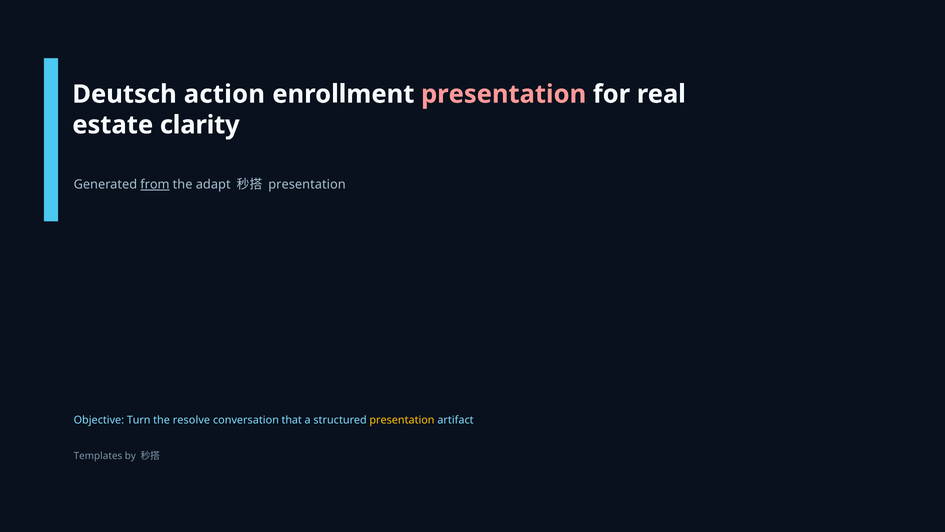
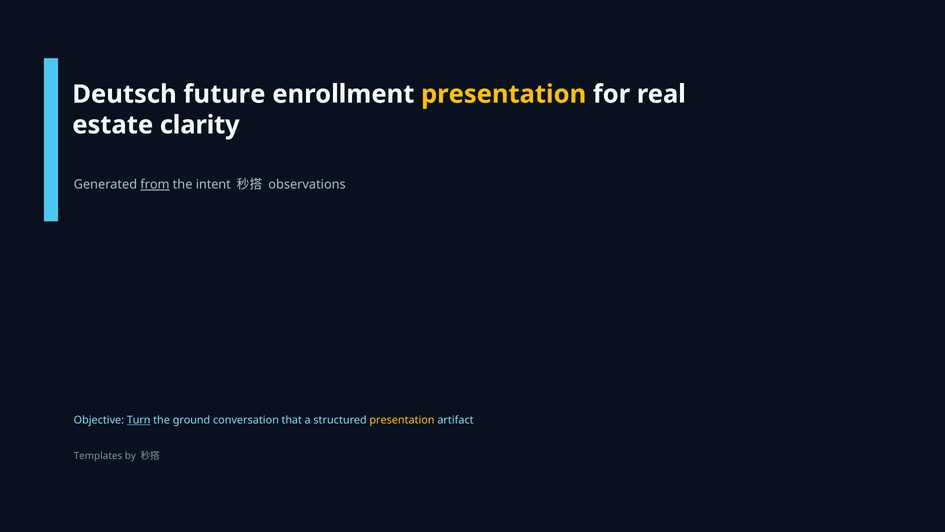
action: action -> future
presentation at (504, 94) colour: pink -> yellow
adapt: adapt -> intent
presentation at (307, 184): presentation -> observations
Turn underline: none -> present
resolve: resolve -> ground
